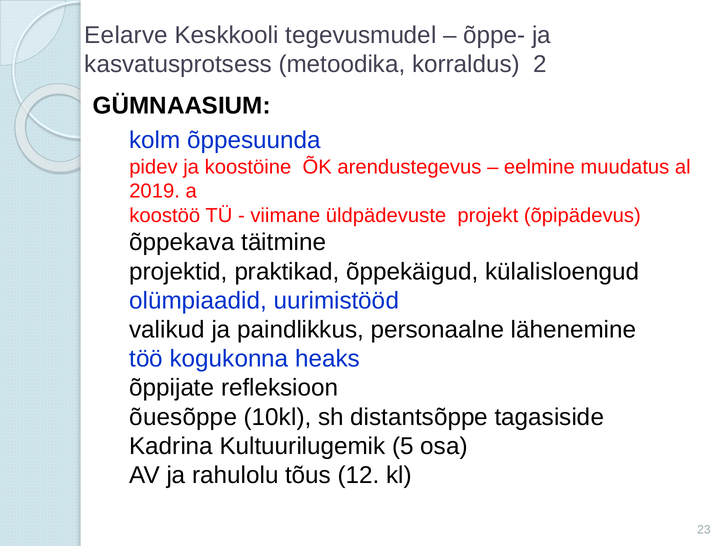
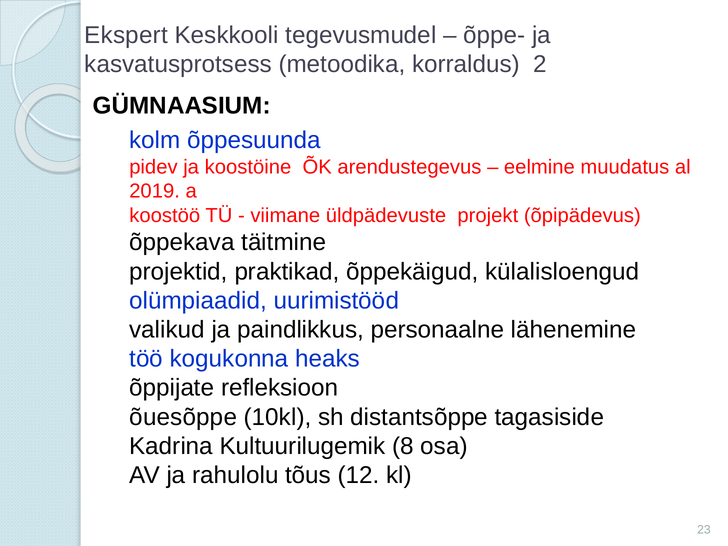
Eelarve: Eelarve -> Ekspert
5: 5 -> 8
